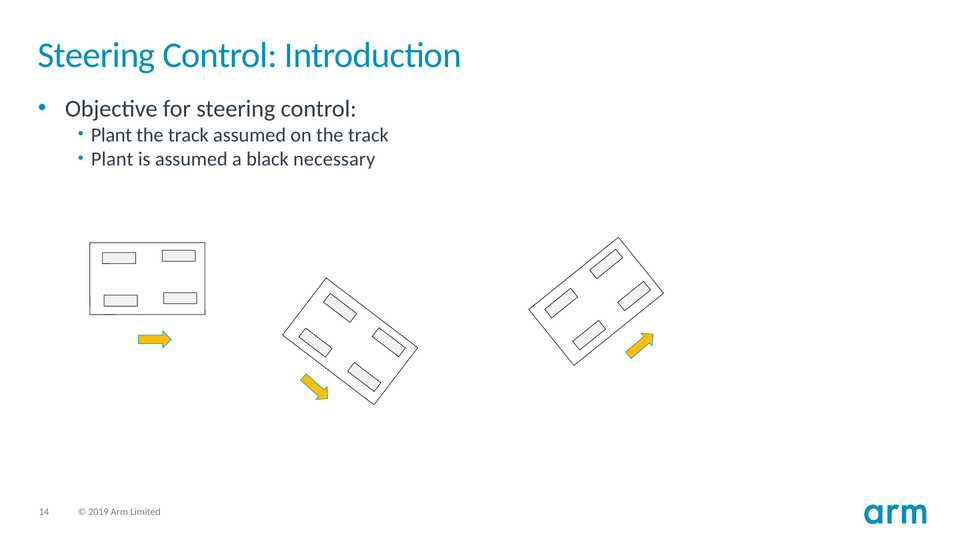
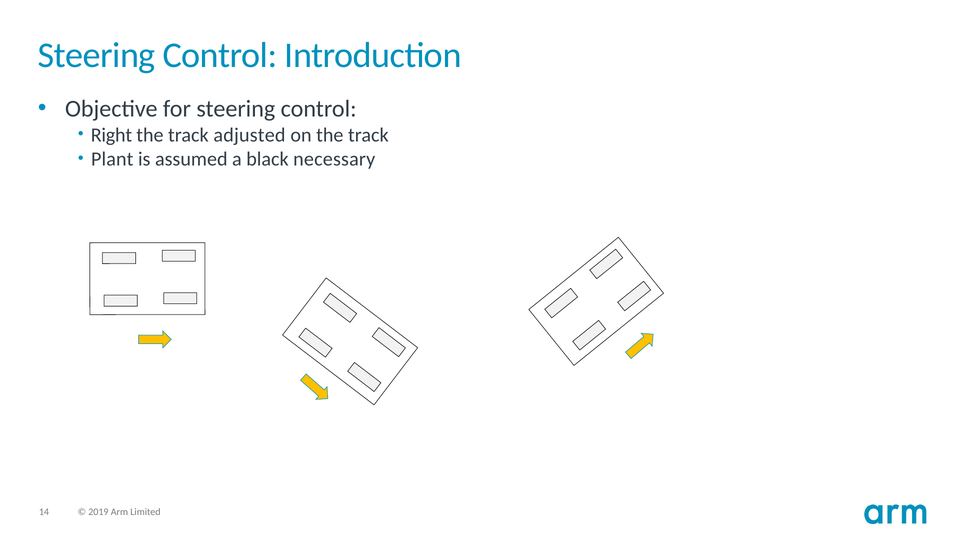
Plant at (111, 135): Plant -> Right
track assumed: assumed -> adjusted
